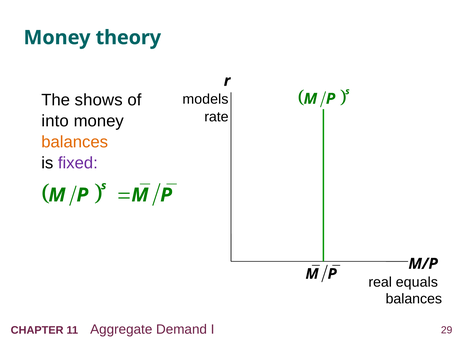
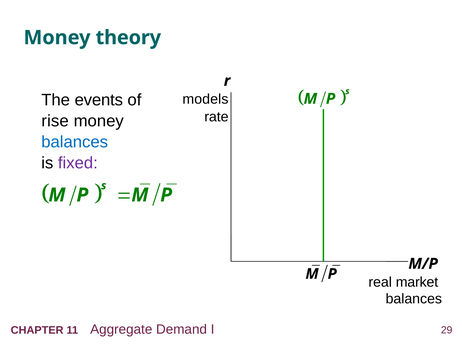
shows: shows -> events
into: into -> rise
balances at (75, 142) colour: orange -> blue
equals: equals -> market
